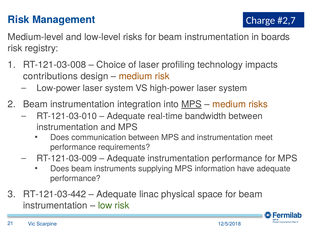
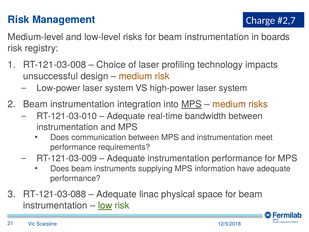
contributions: contributions -> unsuccessful
RT-121-03-442: RT-121-03-442 -> RT-121-03-088
low underline: none -> present
